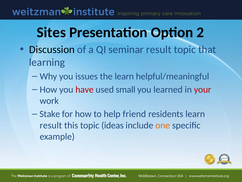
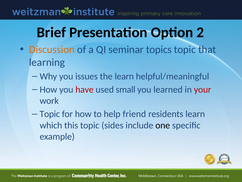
Sites: Sites -> Brief
Discussion colour: black -> orange
seminar result: result -> topics
Stake at (50, 114): Stake -> Topic
result at (51, 125): result -> which
ideas: ideas -> sides
one colour: orange -> black
